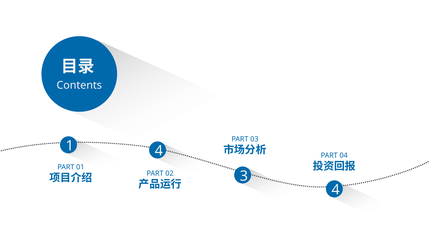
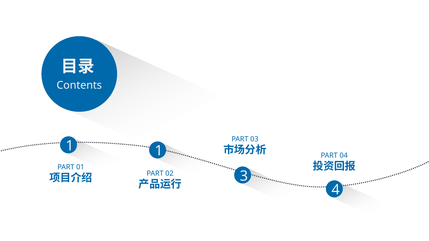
1 4: 4 -> 1
